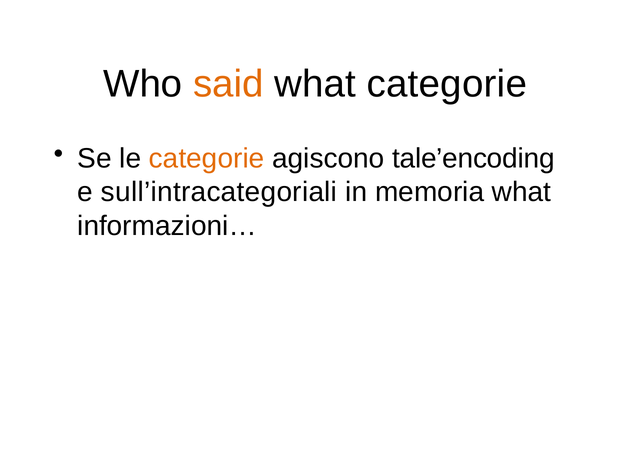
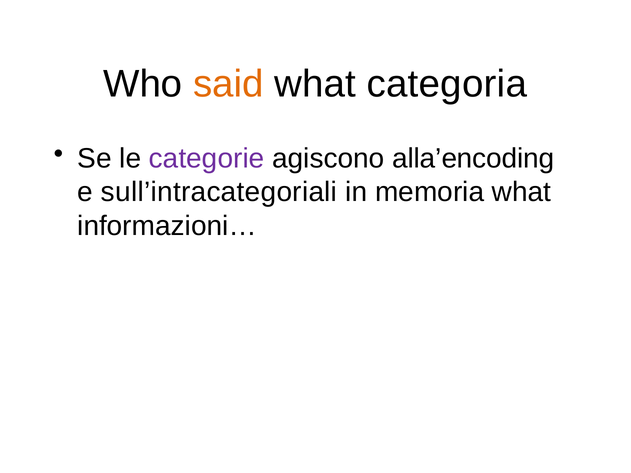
what categorie: categorie -> categoria
categorie at (207, 159) colour: orange -> purple
tale’encoding: tale’encoding -> alla’encoding
